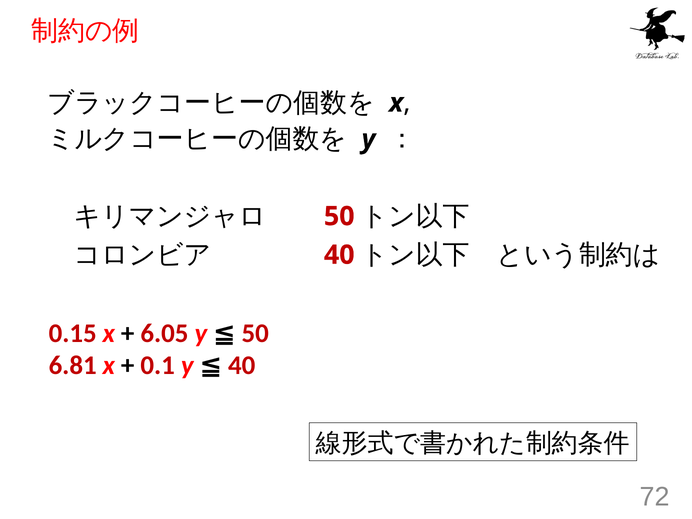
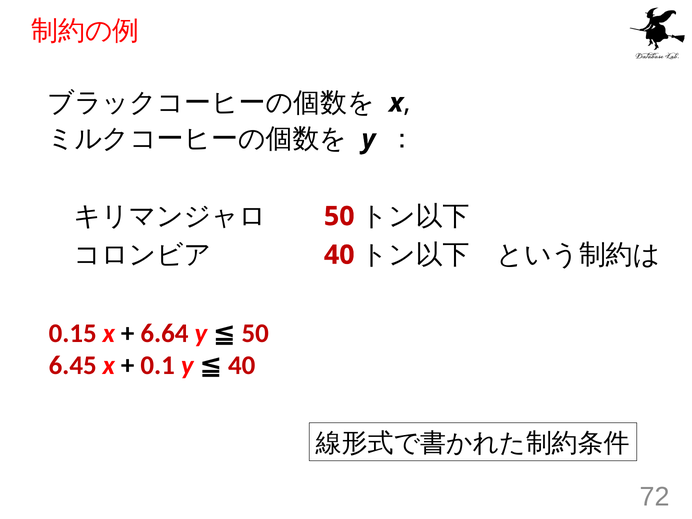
6.05: 6.05 -> 6.64
6.81: 6.81 -> 6.45
